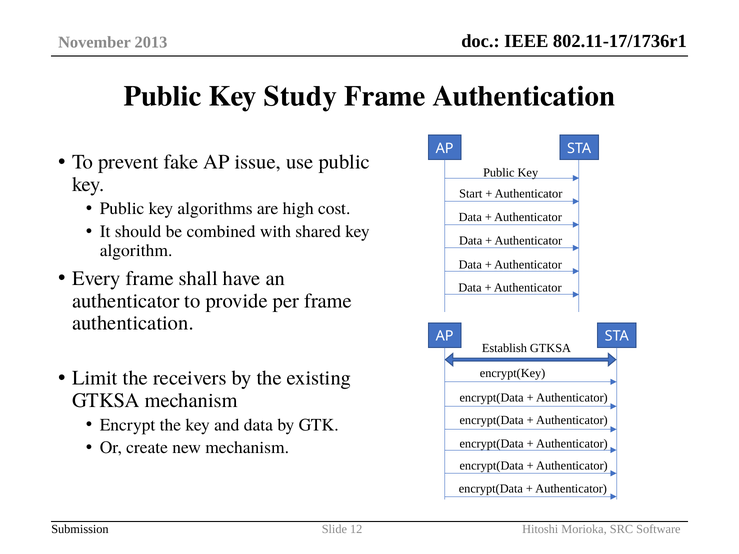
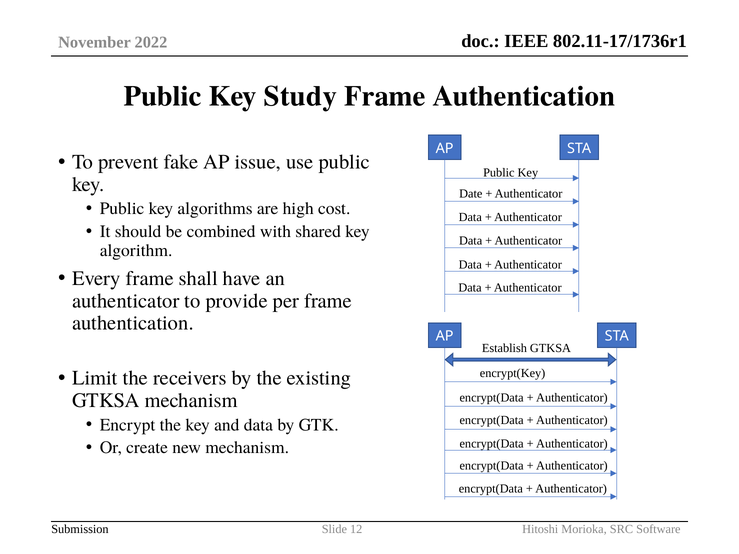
2013: 2013 -> 2022
Start: Start -> Date
